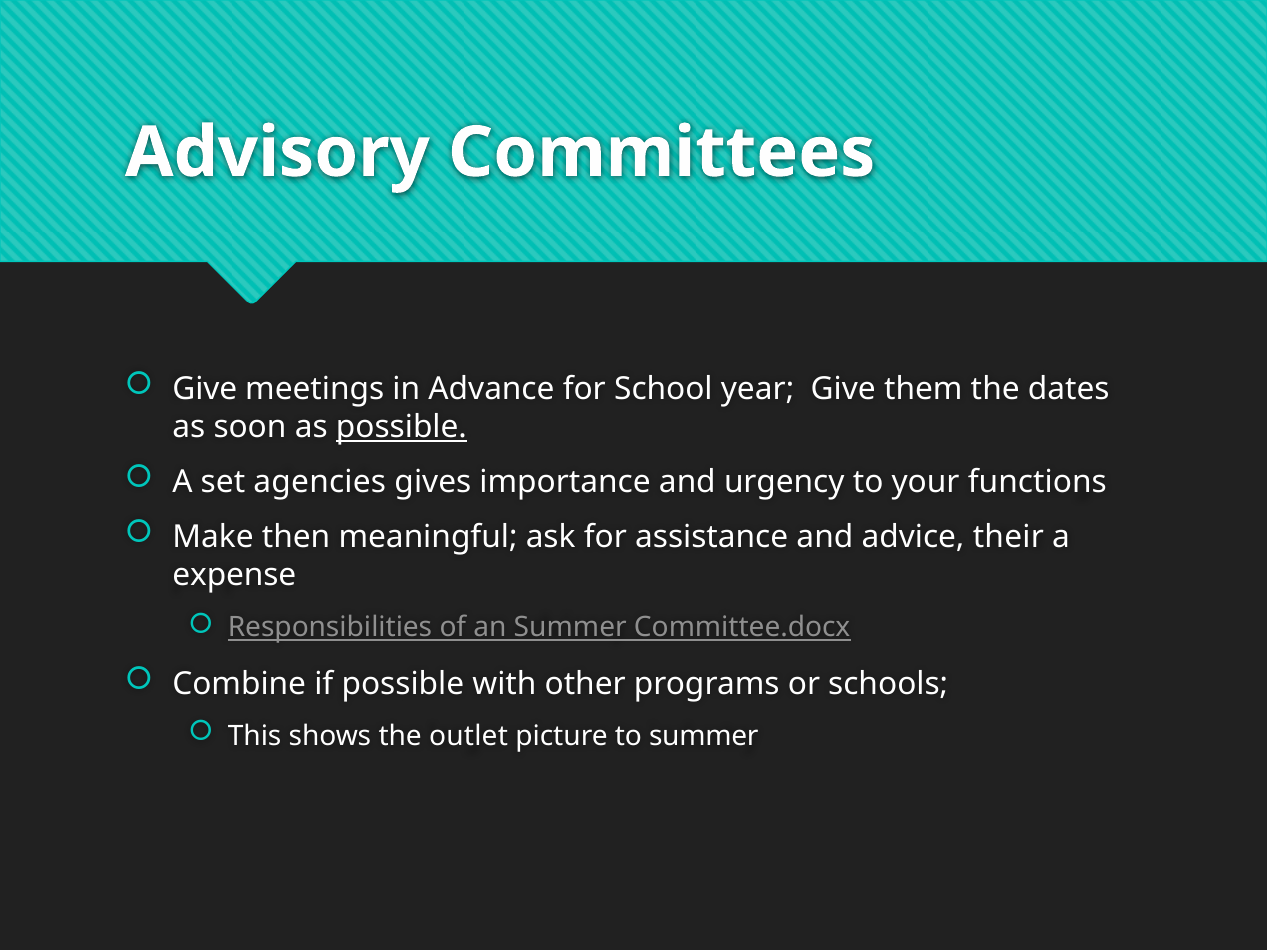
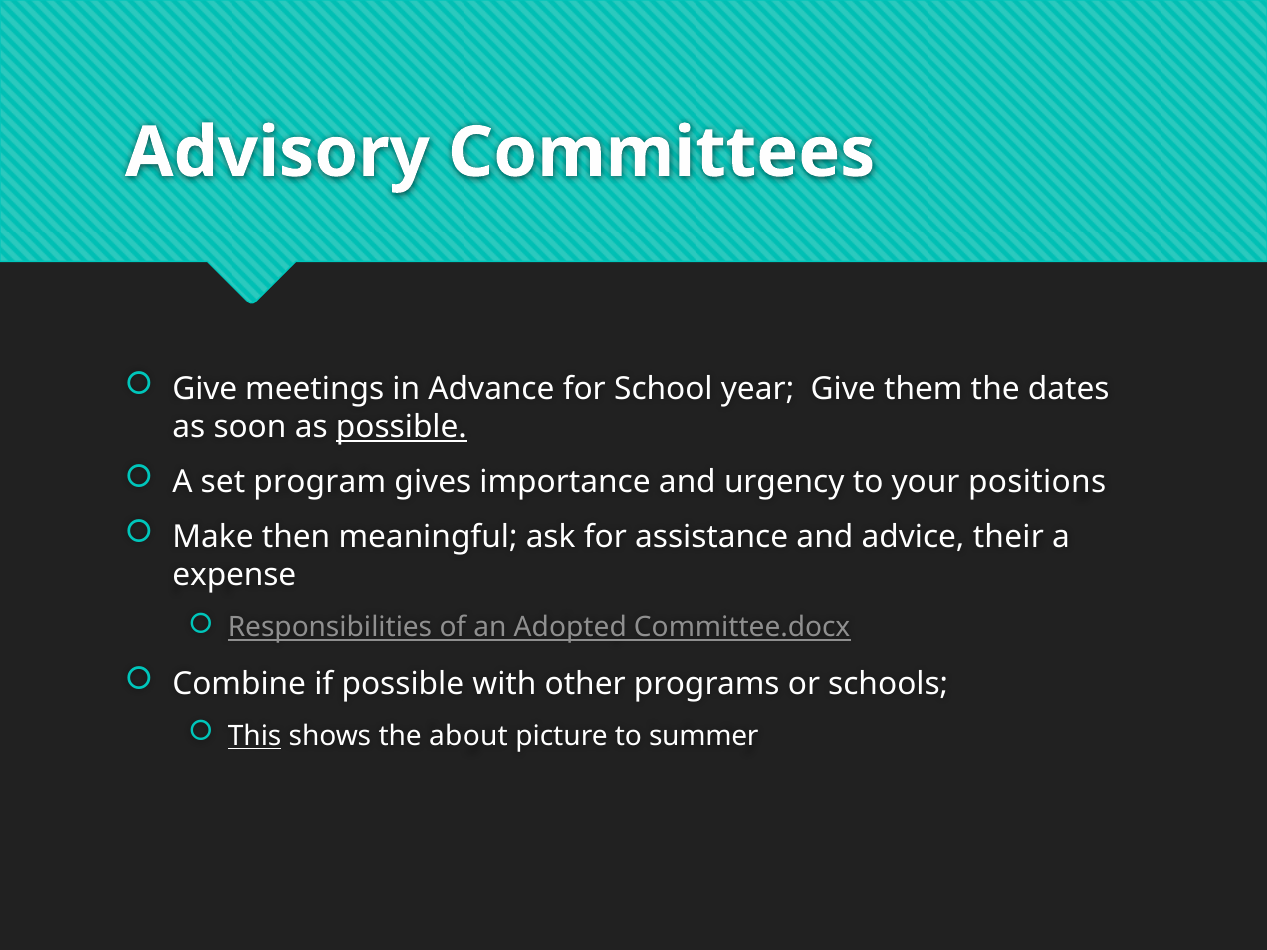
agencies: agencies -> program
functions: functions -> positions
an Summer: Summer -> Adopted
This underline: none -> present
outlet: outlet -> about
